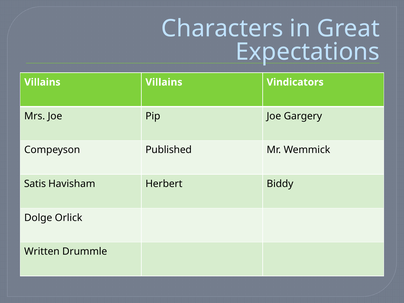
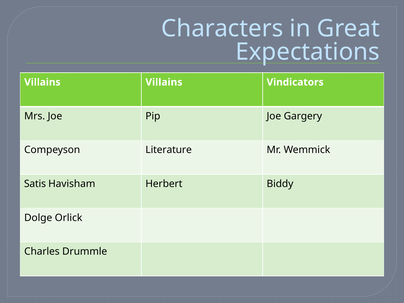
Published: Published -> Literature
Written: Written -> Charles
